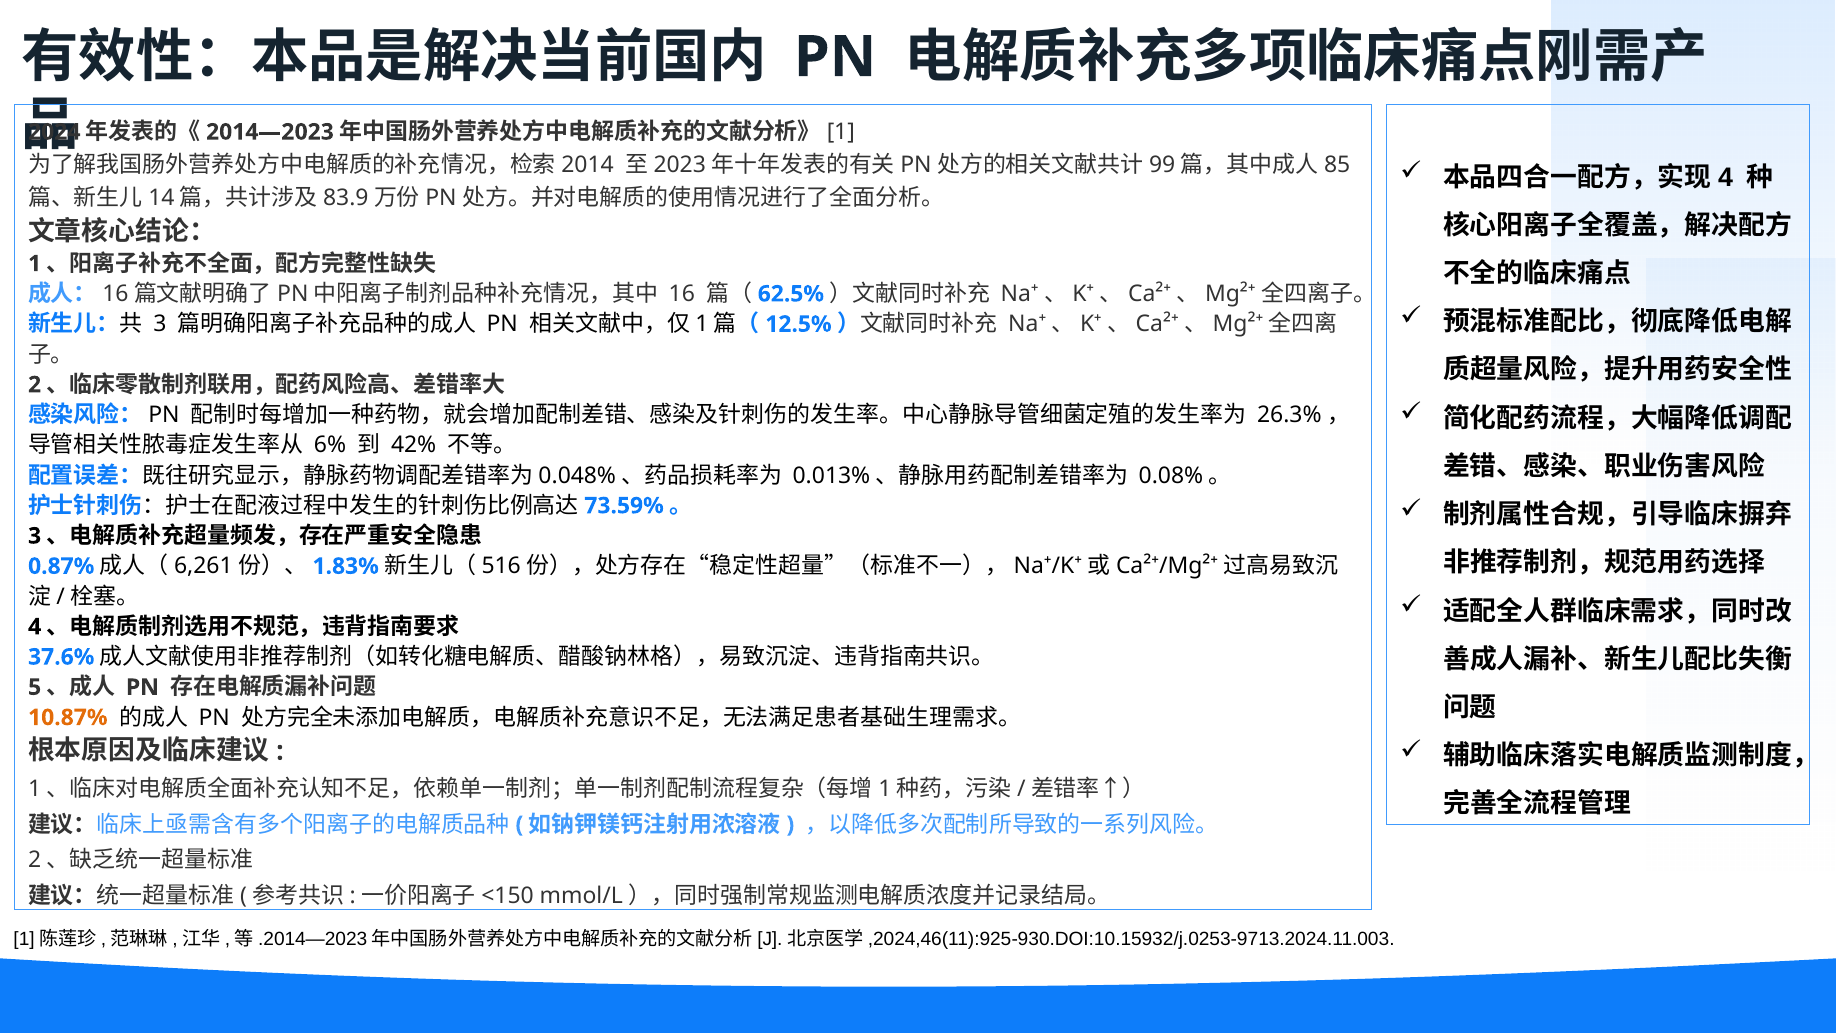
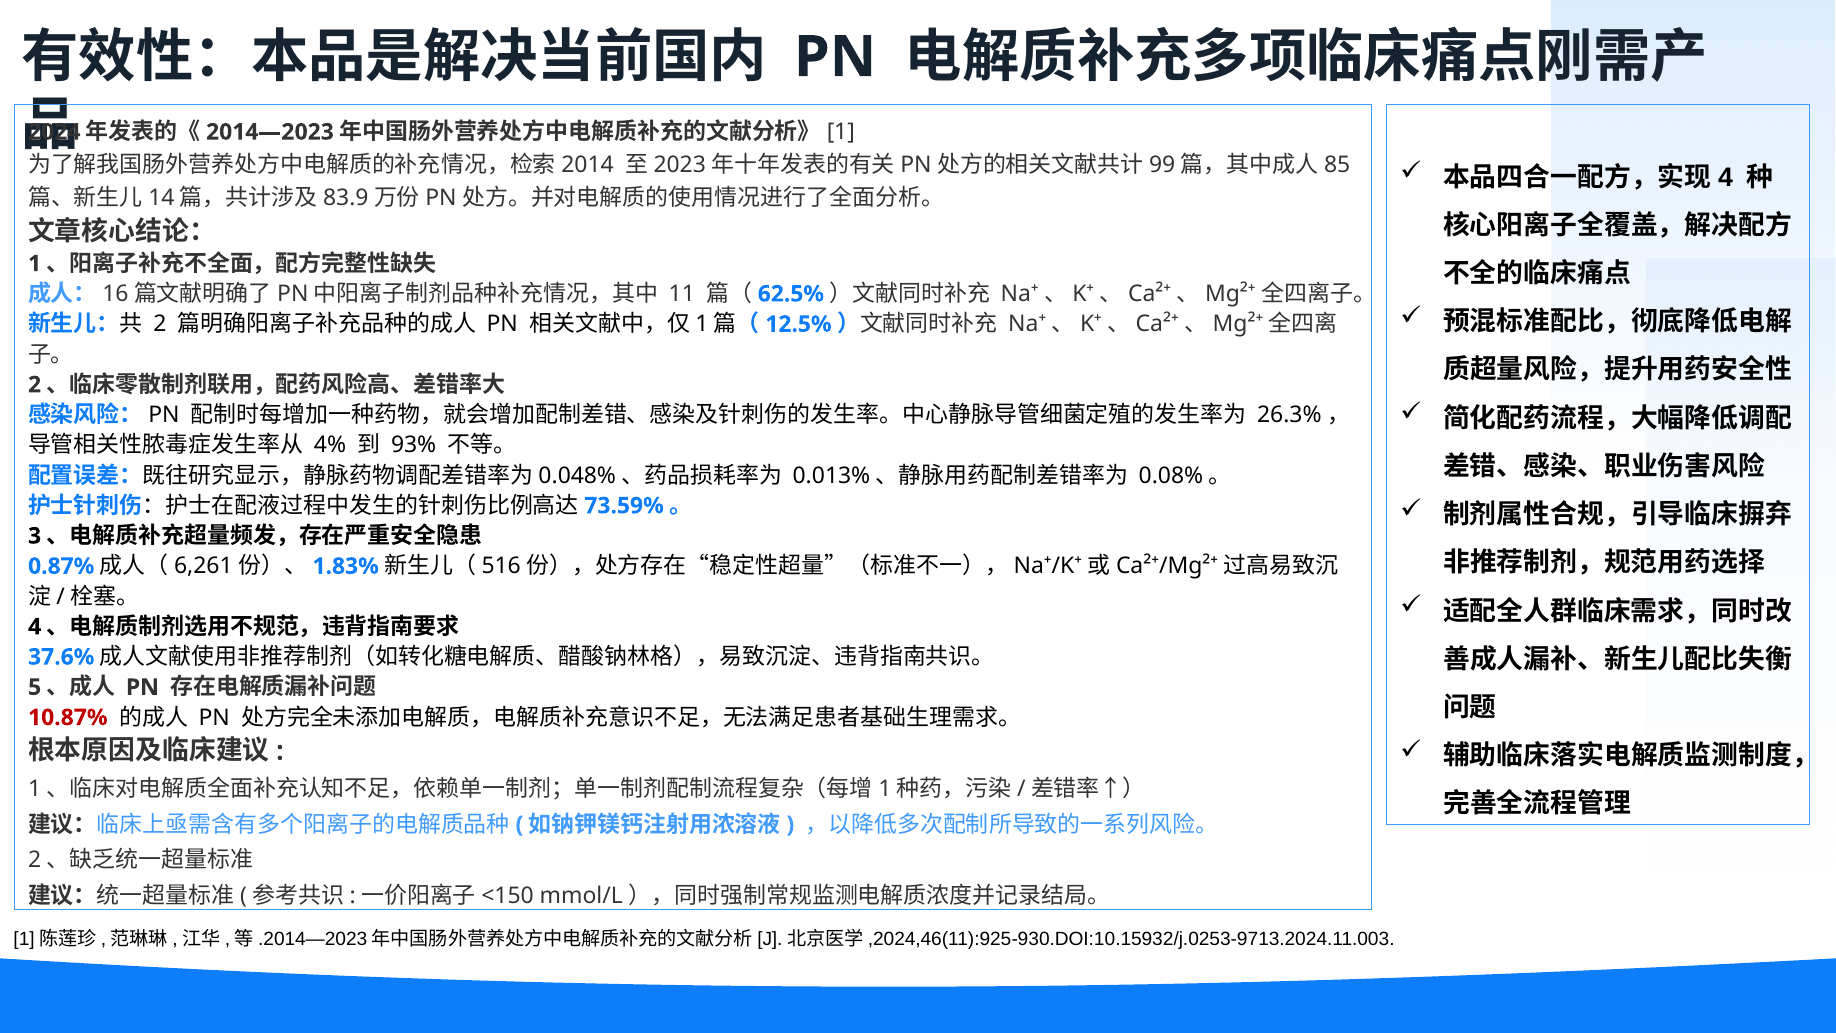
16: 16 -> 11
3 at (160, 324): 3 -> 2
6%: 6% -> 4%
42%: 42% -> 93%
10.87% colour: orange -> red
